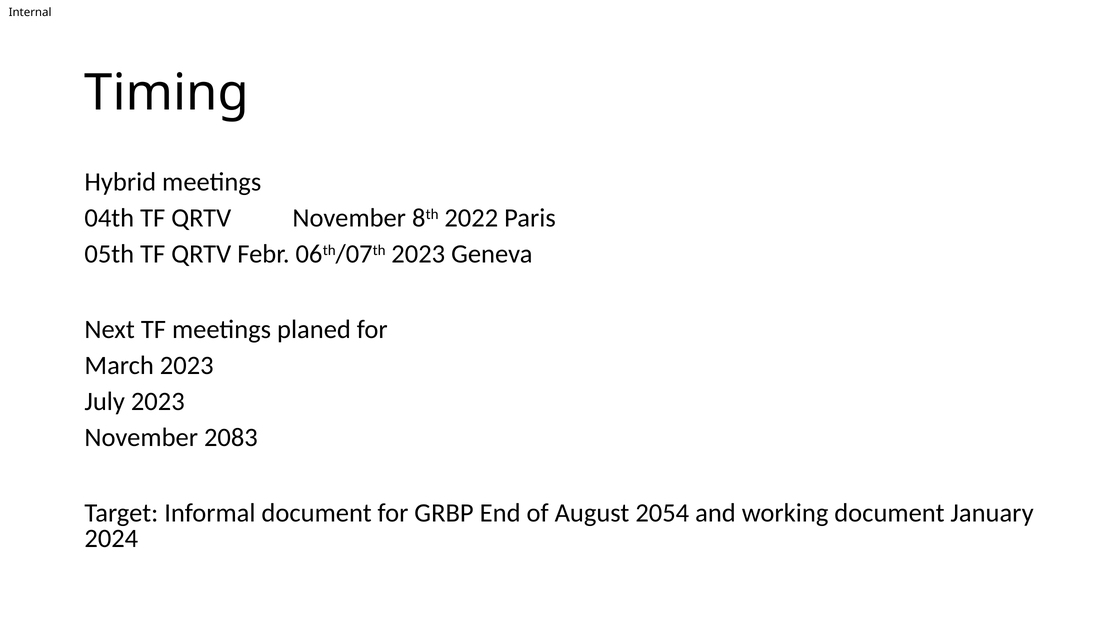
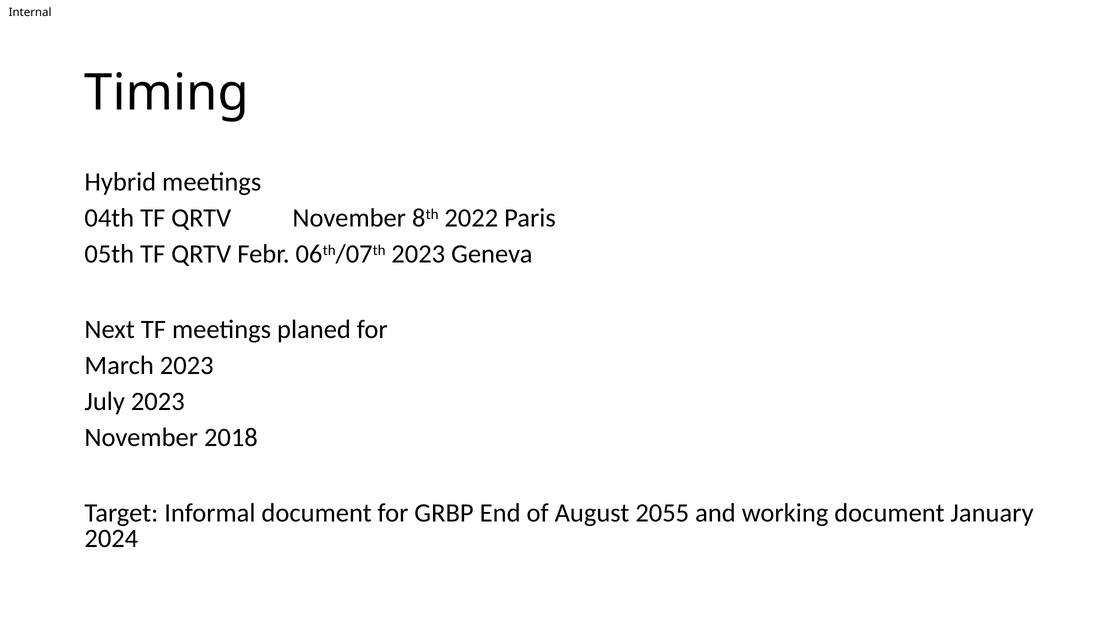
2083: 2083 -> 2018
2054: 2054 -> 2055
